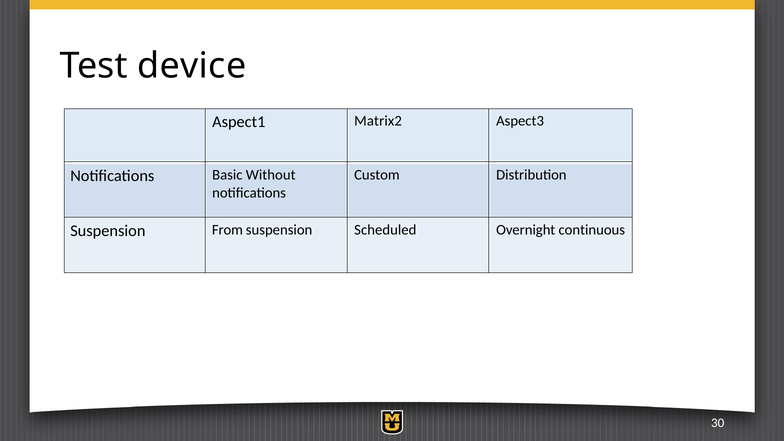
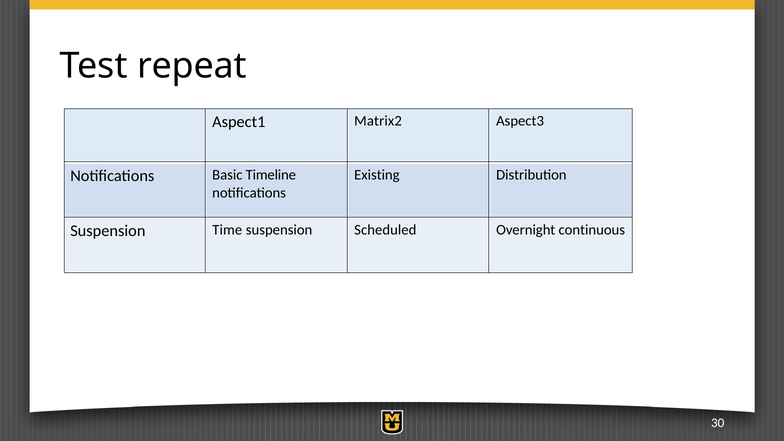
device: device -> repeat
Custom: Custom -> Existing
Without: Without -> Timeline
From: From -> Time
